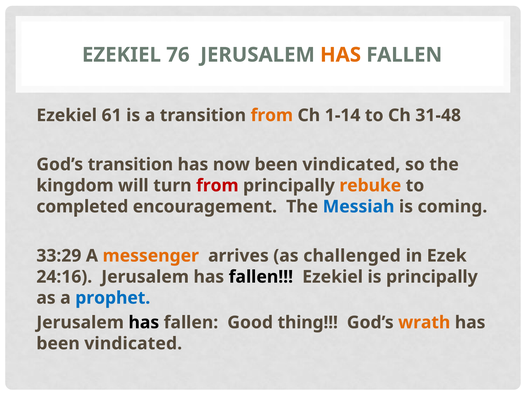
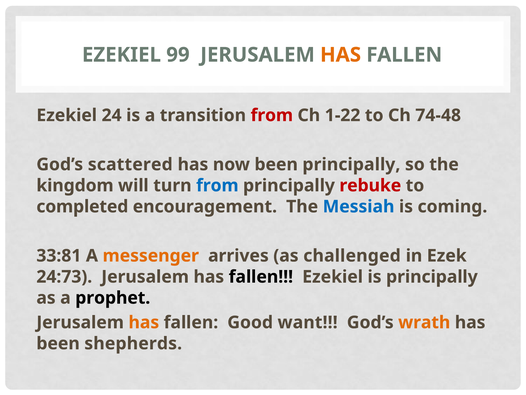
76: 76 -> 99
61: 61 -> 24
from at (272, 115) colour: orange -> red
1-14: 1-14 -> 1-22
31-48: 31-48 -> 74-48
God’s transition: transition -> scattered
now been vindicated: vindicated -> principally
from at (217, 185) colour: red -> blue
rebuke colour: orange -> red
33:29: 33:29 -> 33:81
24:16: 24:16 -> 24:73
prophet colour: blue -> black
has at (144, 322) colour: black -> orange
thing: thing -> want
vindicated at (133, 343): vindicated -> shepherds
